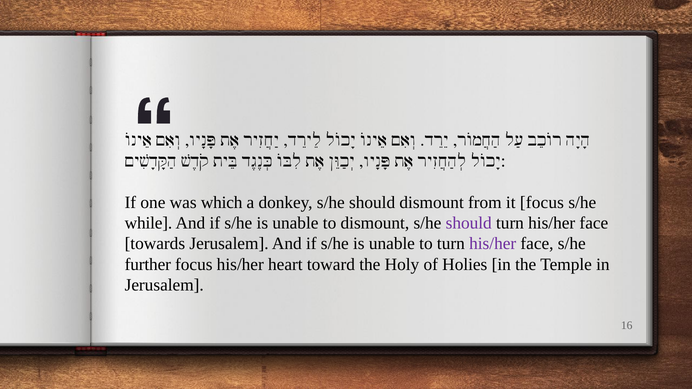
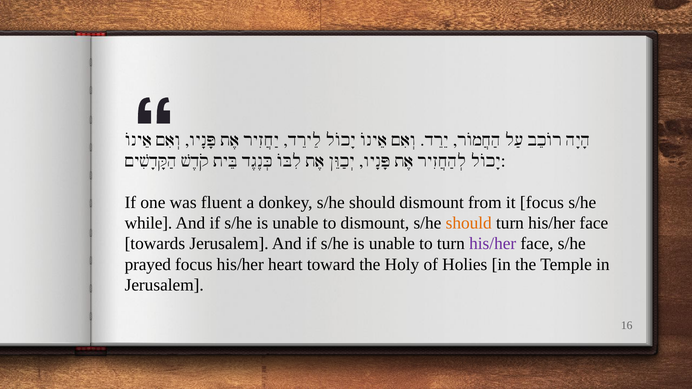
which: which -> fluent
should at (469, 223) colour: purple -> orange
further: further -> prayed
